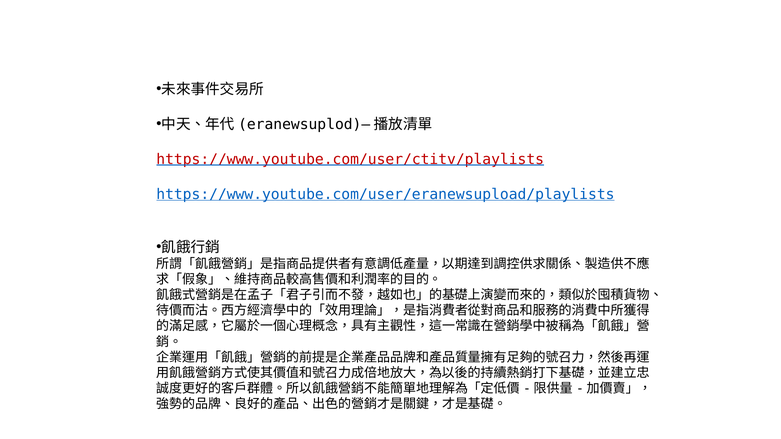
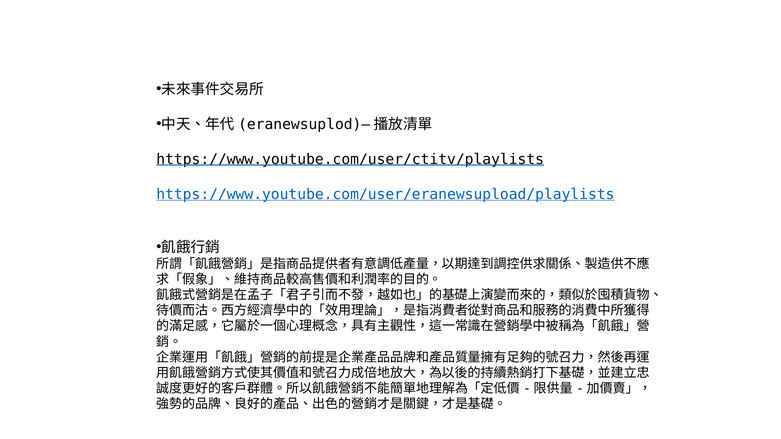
https://www.youtube.com/user/ctitv/playlists colour: red -> black
